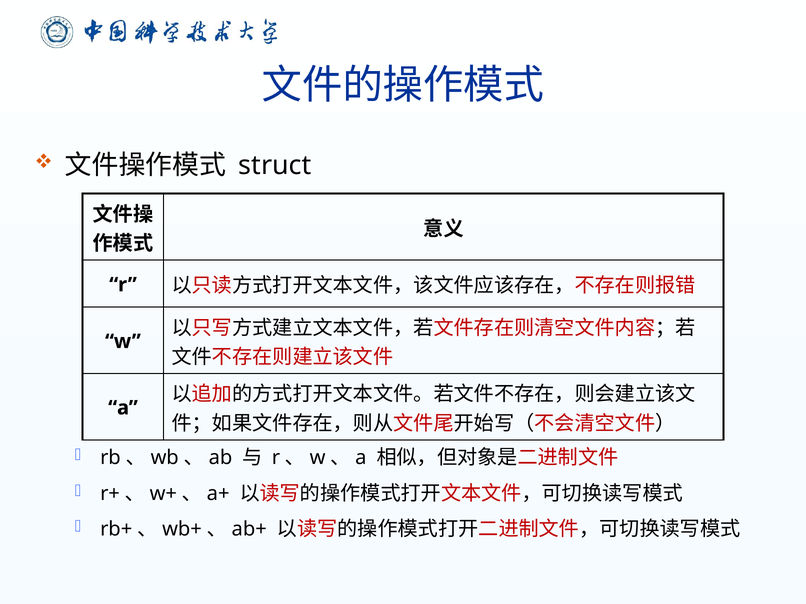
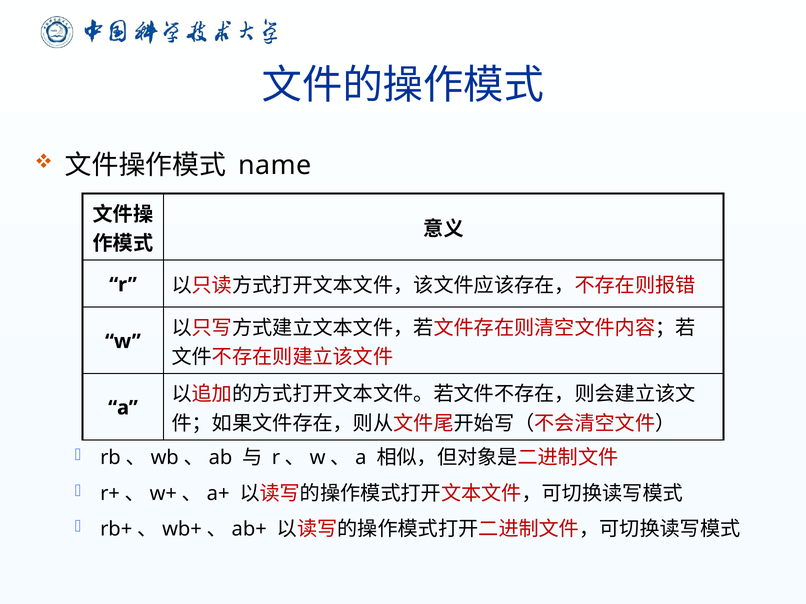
struct: struct -> name
